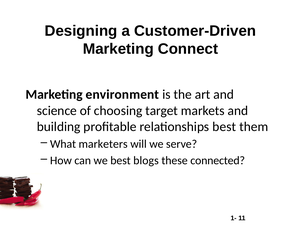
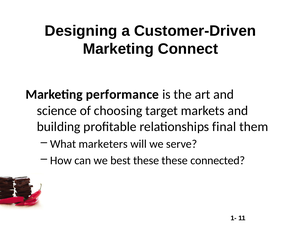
environment: environment -> performance
relationships best: best -> final
best blogs: blogs -> these
